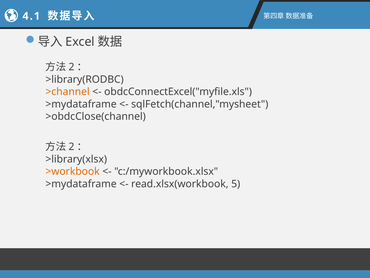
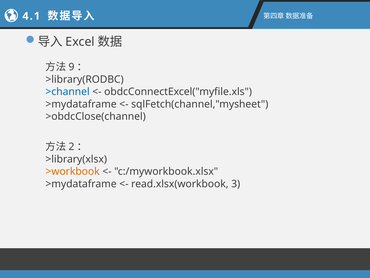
2 at (71, 67): 2 -> 9
>channel colour: orange -> blue
5: 5 -> 3
